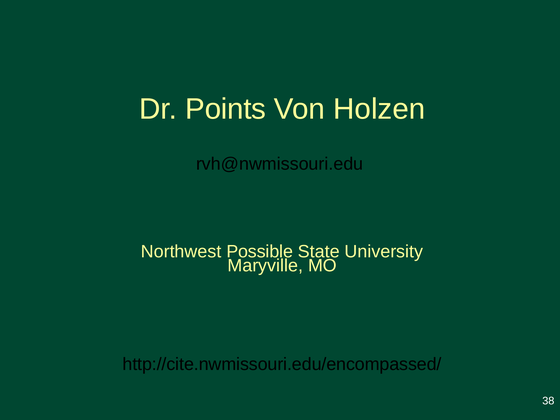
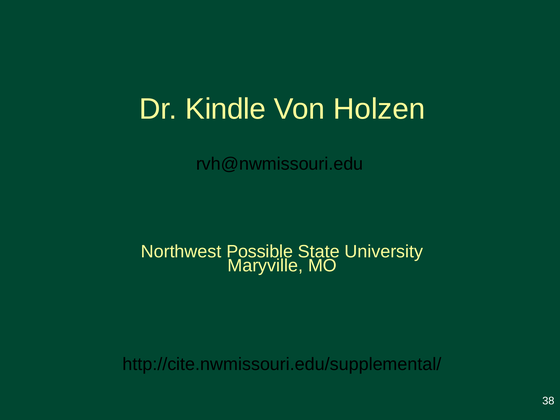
Points: Points -> Kindle
http://cite.nwmissouri.edu/encompassed/: http://cite.nwmissouri.edu/encompassed/ -> http://cite.nwmissouri.edu/supplemental/
